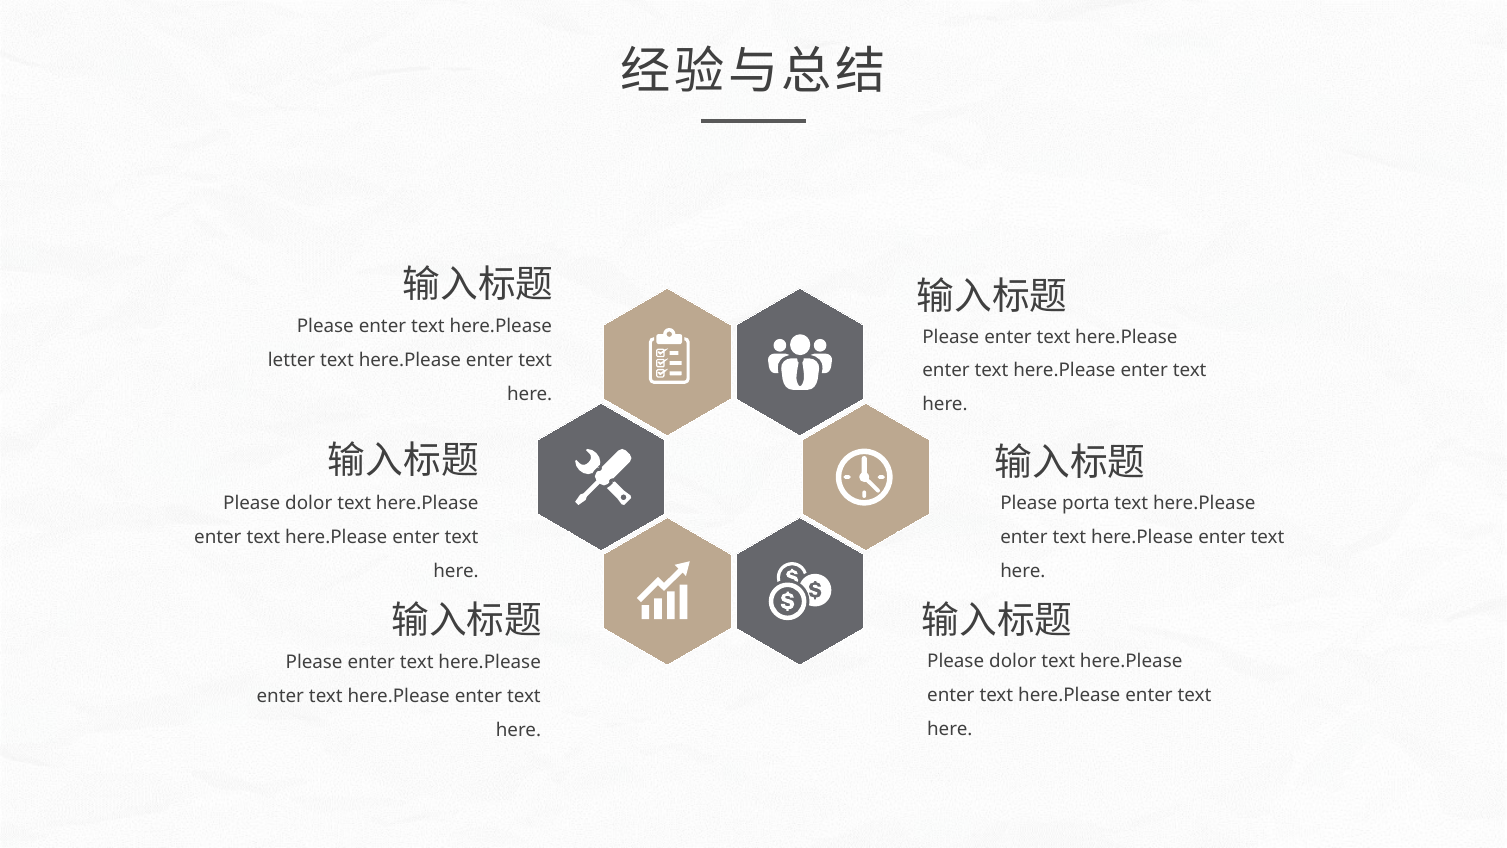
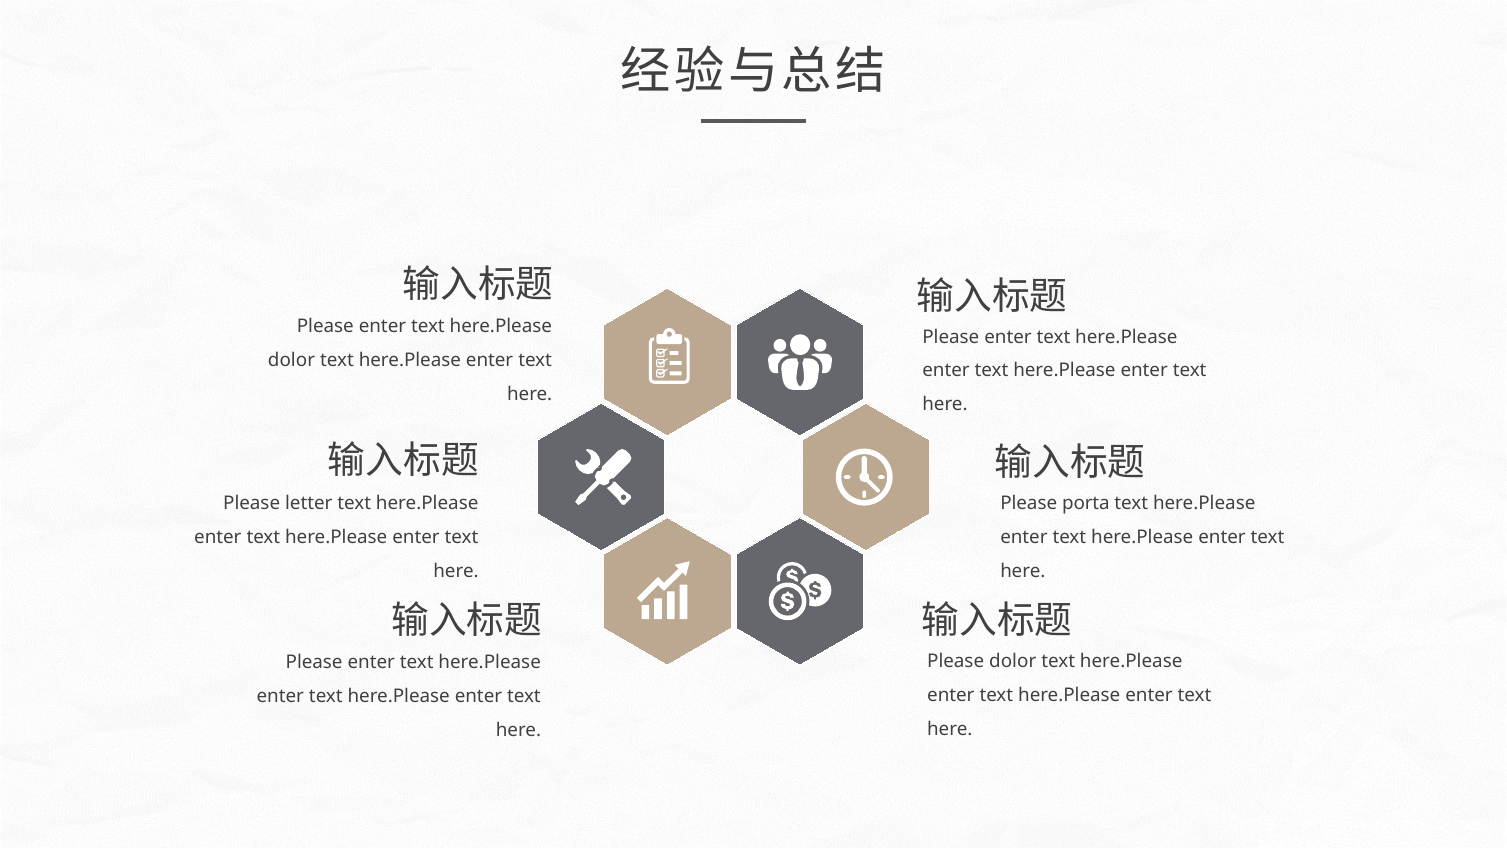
letter at (292, 360): letter -> dolor
dolor at (309, 503): dolor -> letter
